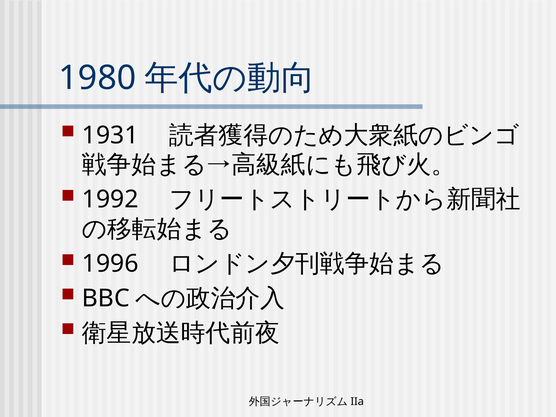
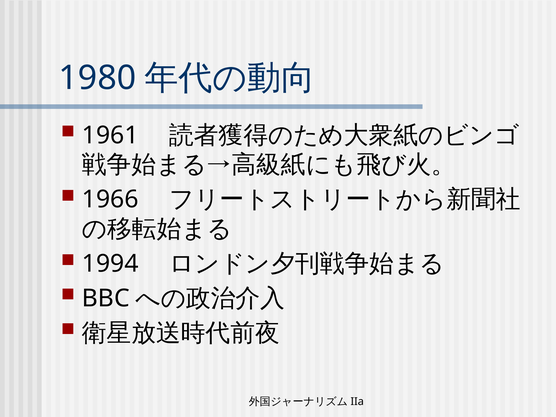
1931: 1931 -> 1961
1992: 1992 -> 1966
1996: 1996 -> 1994
